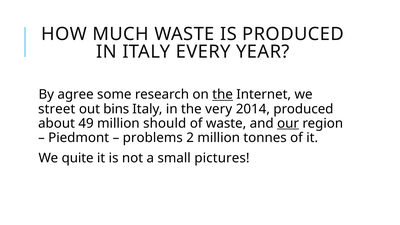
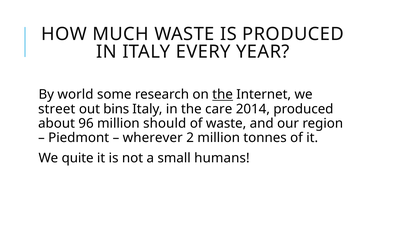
agree: agree -> world
very: very -> care
49: 49 -> 96
our underline: present -> none
problems: problems -> wherever
pictures: pictures -> humans
